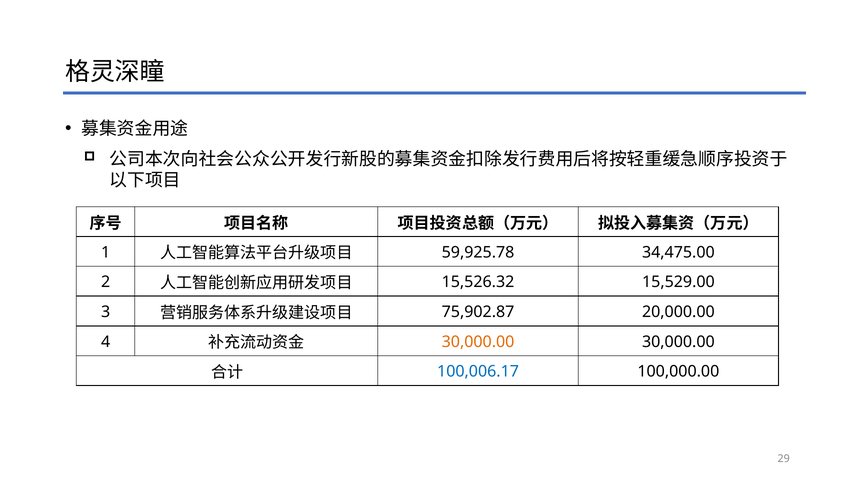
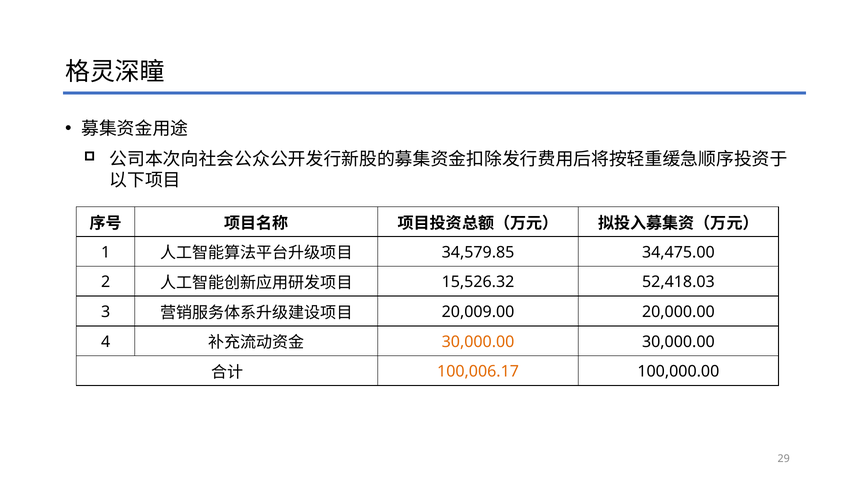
59,925.78: 59,925.78 -> 34,579.85
15,529.00: 15,529.00 -> 52,418.03
75,902.87: 75,902.87 -> 20,009.00
100,006.17 colour: blue -> orange
